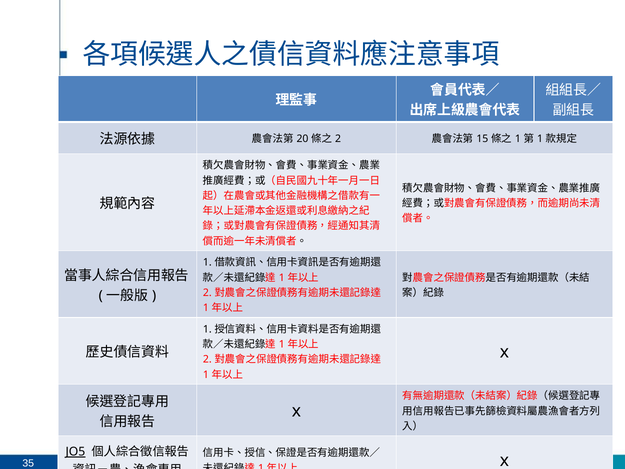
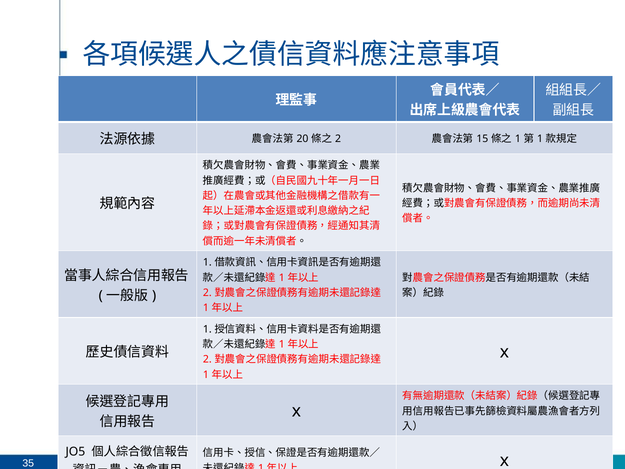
JO5 underline: present -> none
